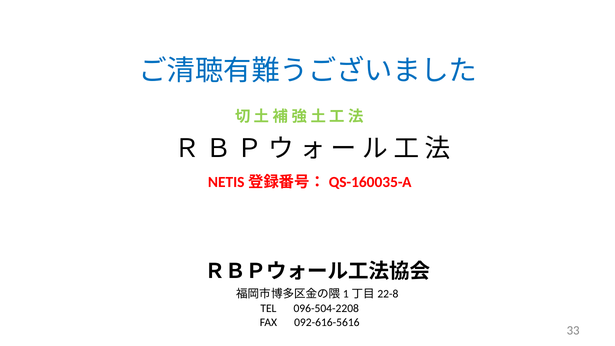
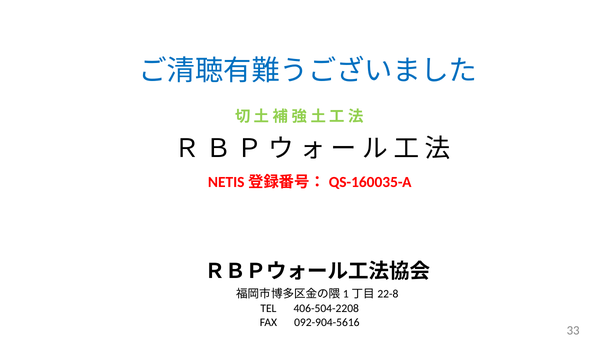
096-504-2208: 096-504-2208 -> 406-504-2208
092-616-5616: 092-616-5616 -> 092-904-5616
